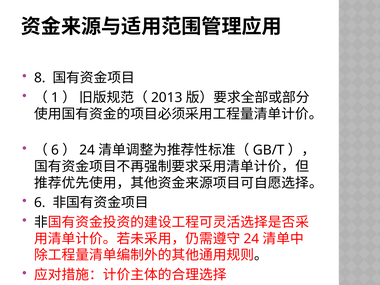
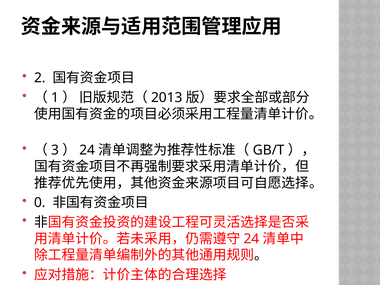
8: 8 -> 2
6 at (55, 150): 6 -> 3
6 at (40, 203): 6 -> 0
